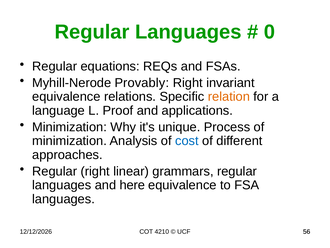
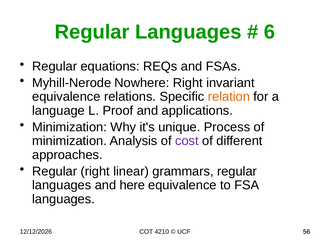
0: 0 -> 6
Provably: Provably -> Nowhere
cost colour: blue -> purple
